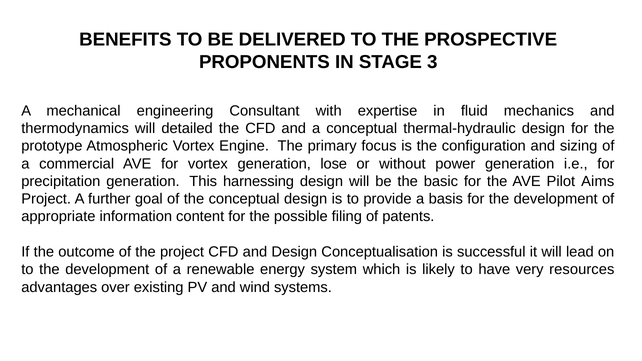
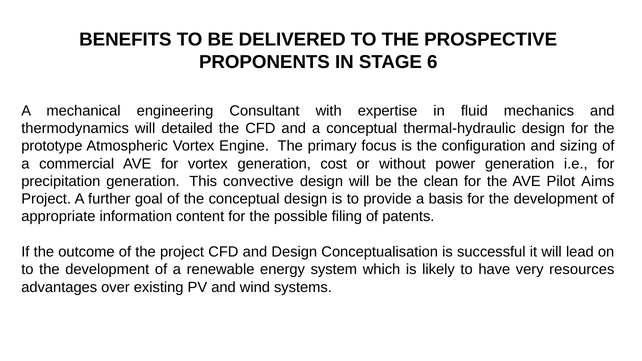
3: 3 -> 6
lose: lose -> cost
harnessing: harnessing -> convective
basic: basic -> clean
